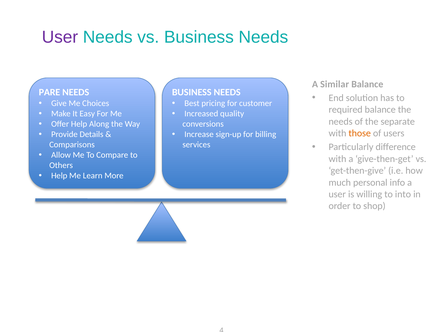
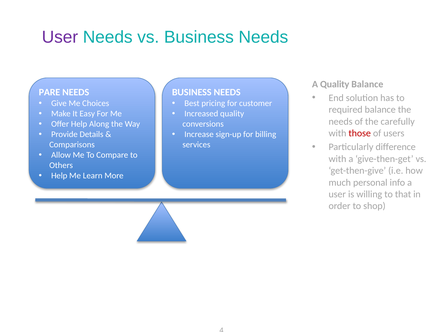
A Similar: Similar -> Quality
separate: separate -> carefully
those colour: orange -> red
into: into -> that
